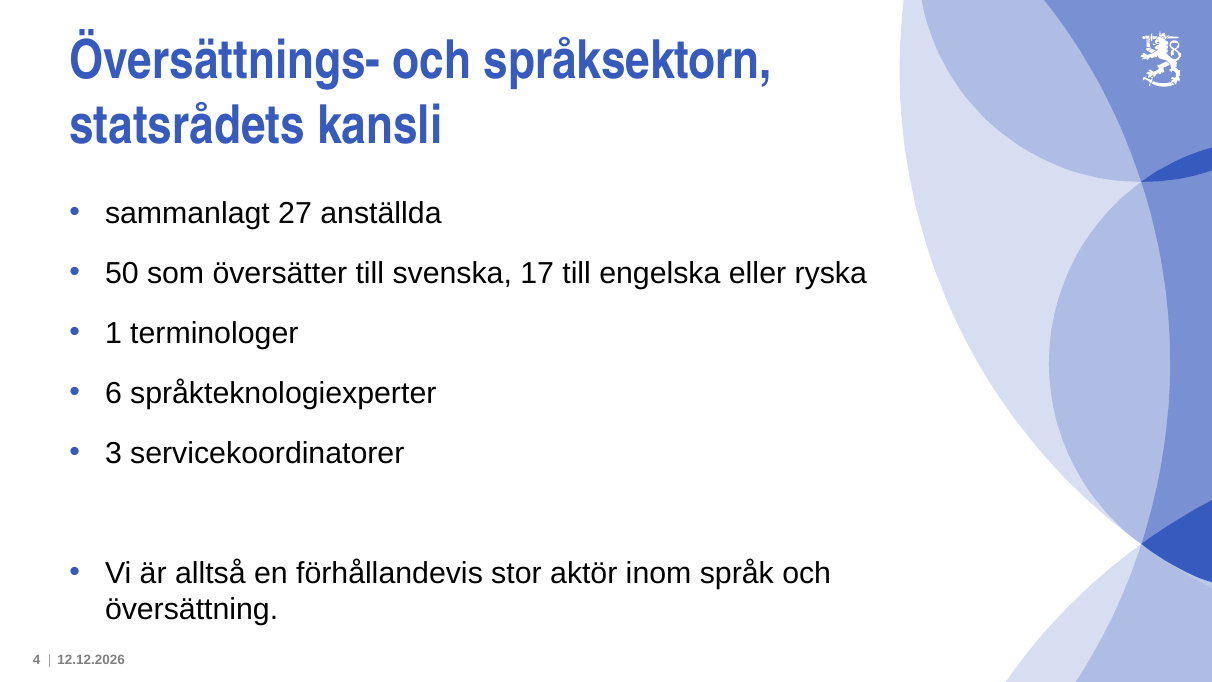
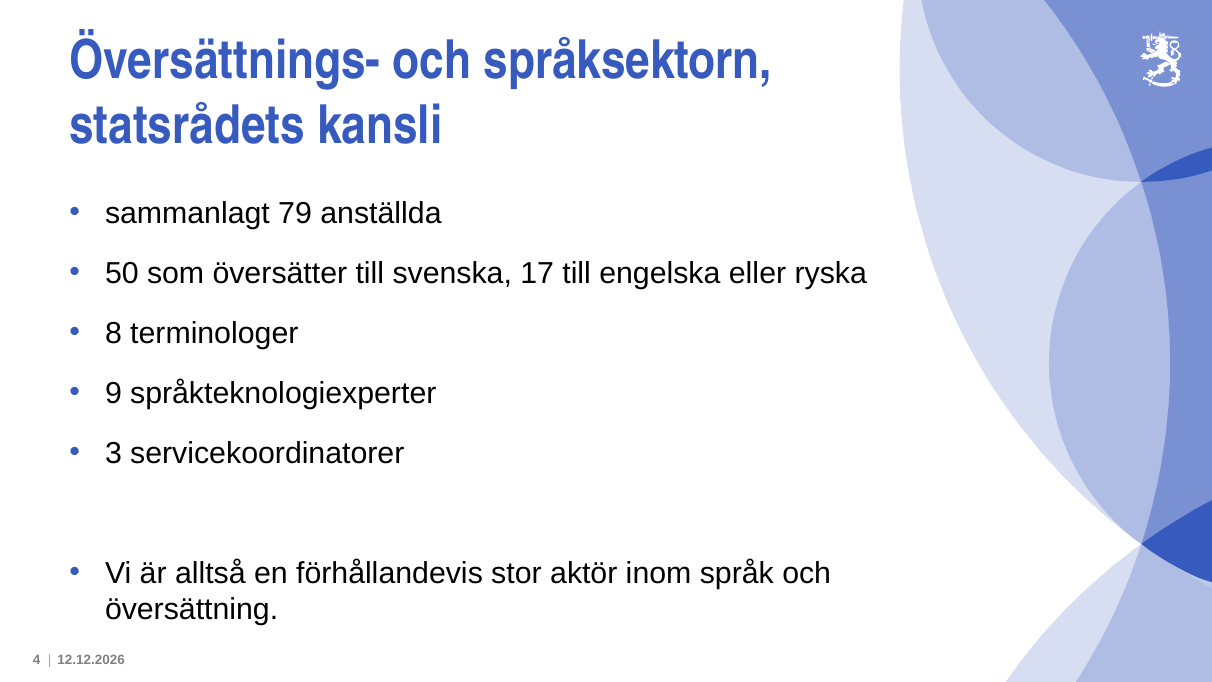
27: 27 -> 79
1: 1 -> 8
6: 6 -> 9
